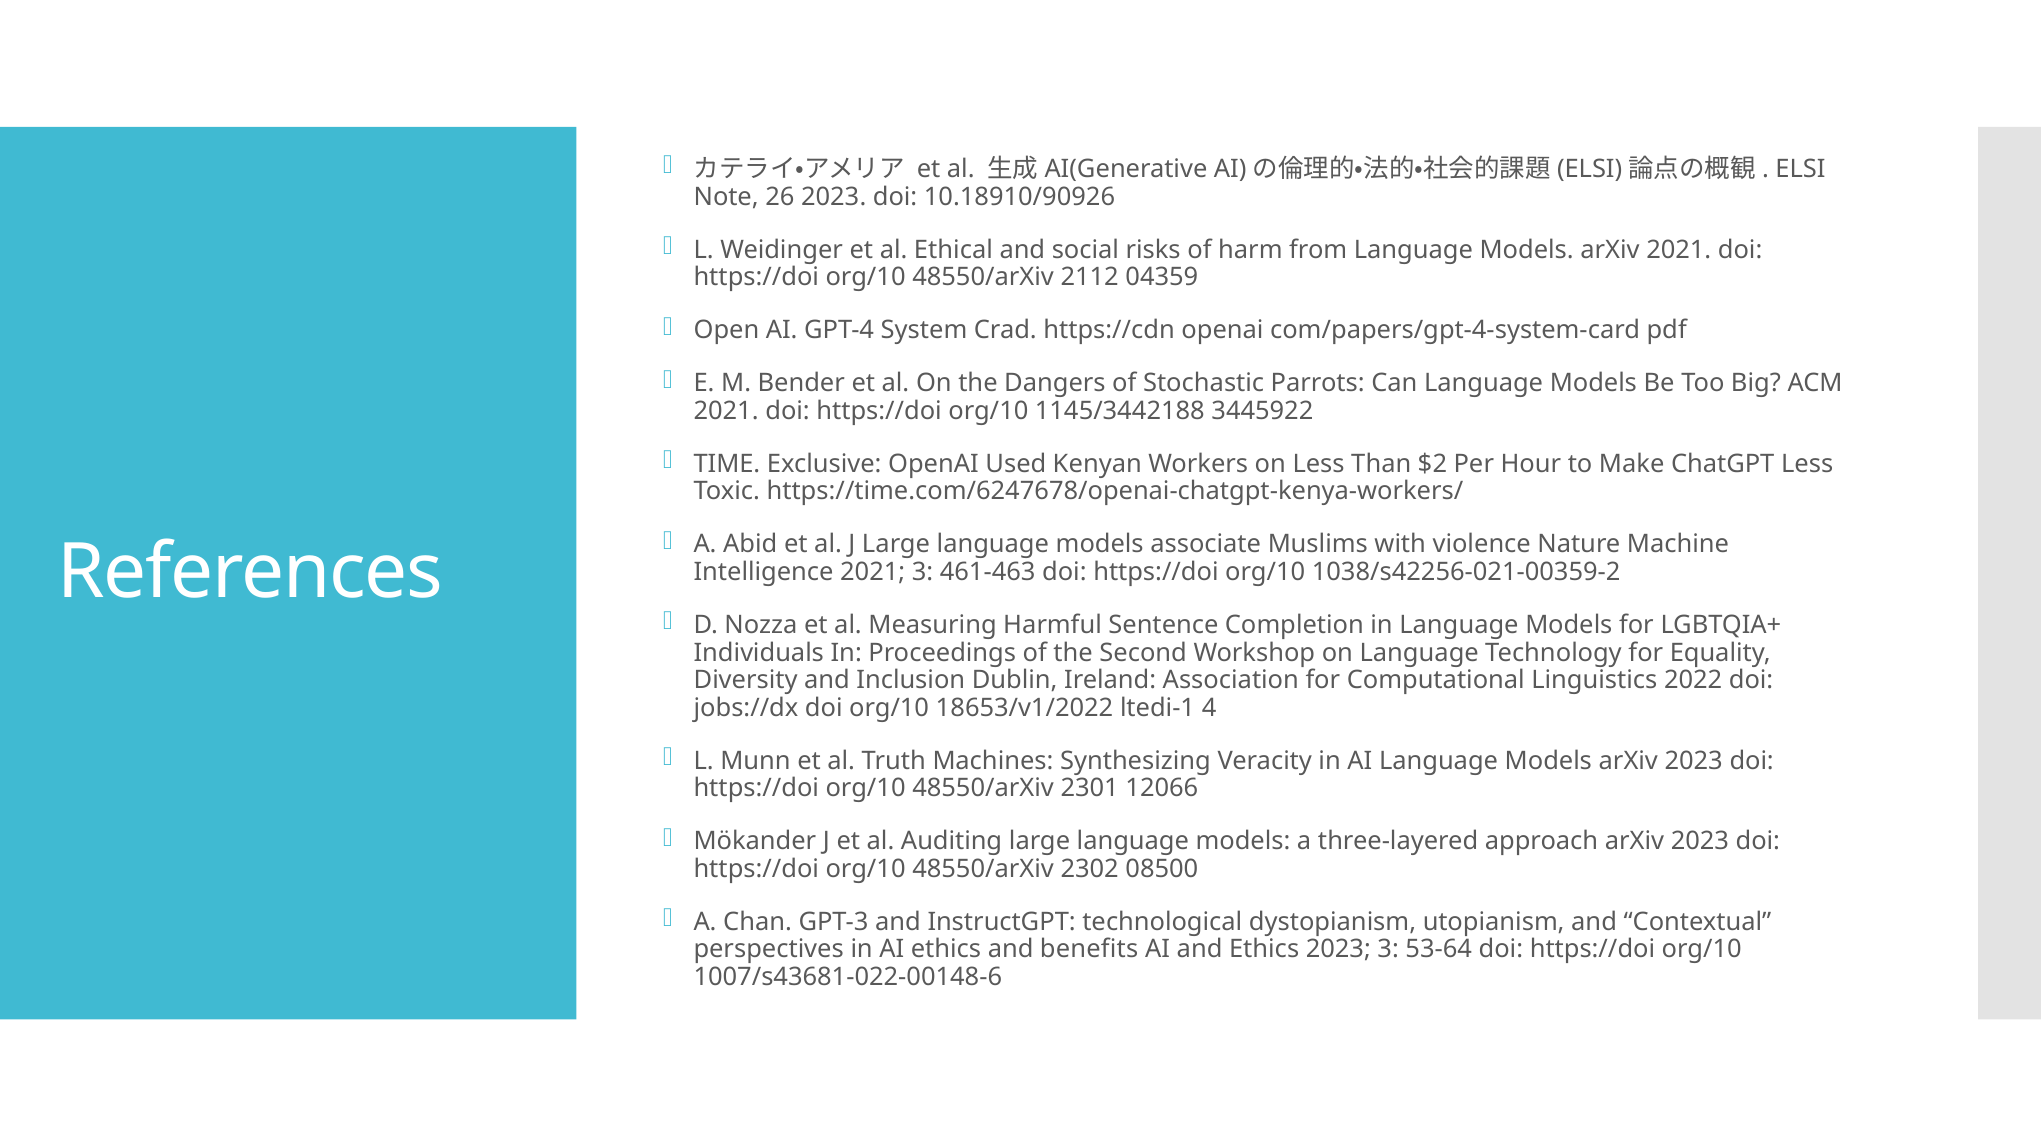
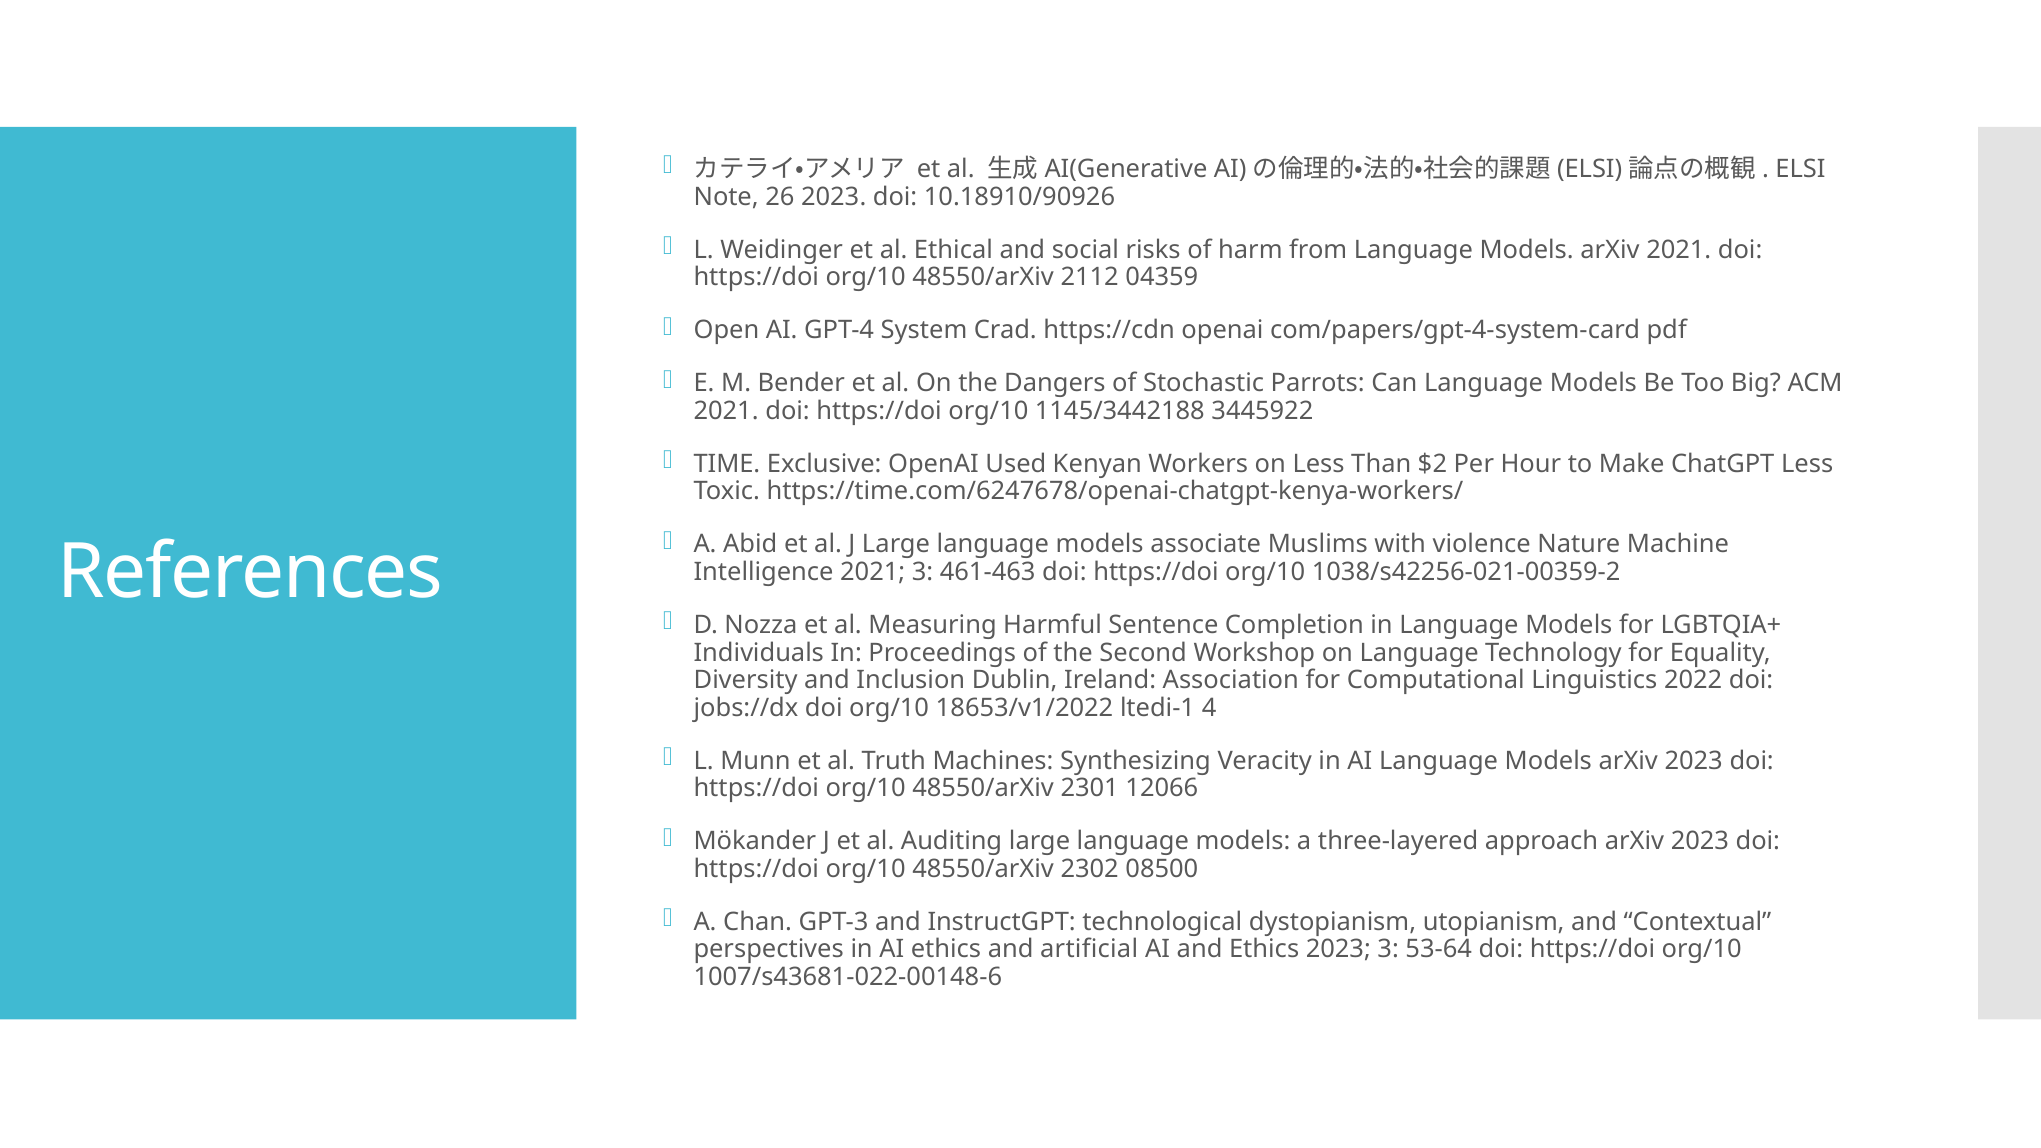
benefits: benefits -> artificial
